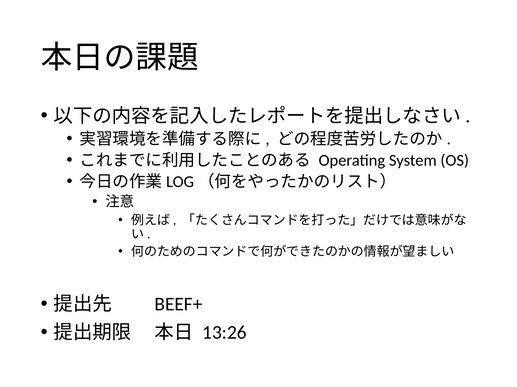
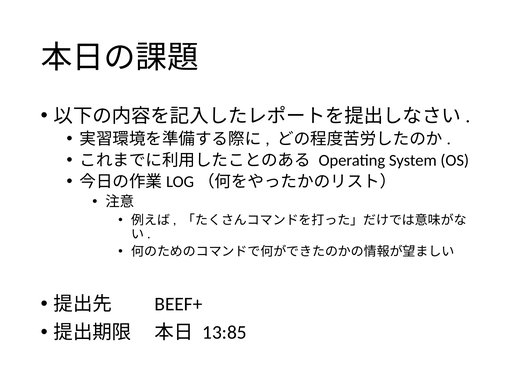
13:26: 13:26 -> 13:85
